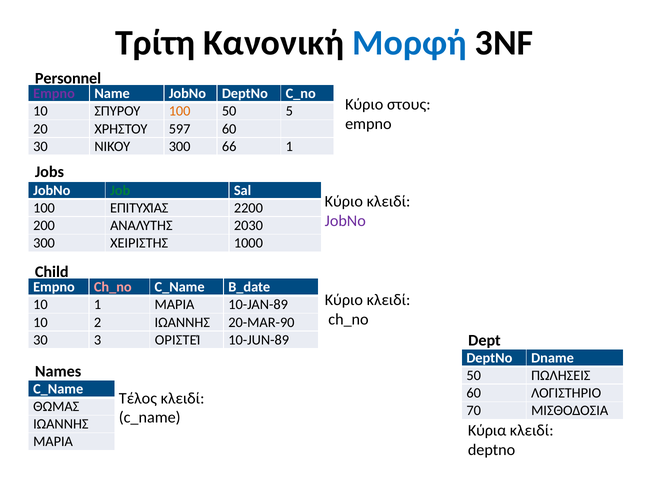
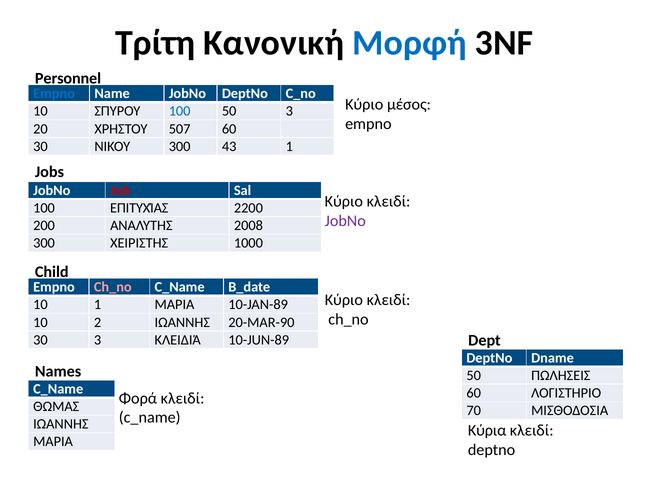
Empno at (54, 94) colour: purple -> blue
στους: στους -> μέσος
100 at (180, 111) colour: orange -> blue
50 5: 5 -> 3
597: 597 -> 507
66: 66 -> 43
Job colour: green -> red
2030: 2030 -> 2008
ΟΡΙΣΤΕΊ: ΟΡΙΣΤΕΊ -> ΚΛΕΙΔΙΆ
Τέλος: Τέλος -> Φορά
